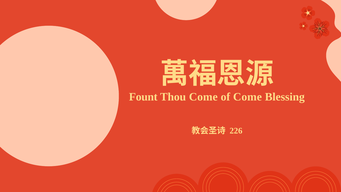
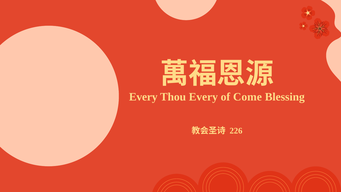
Fount at (143, 97): Fount -> Every
Thou Come: Come -> Every
